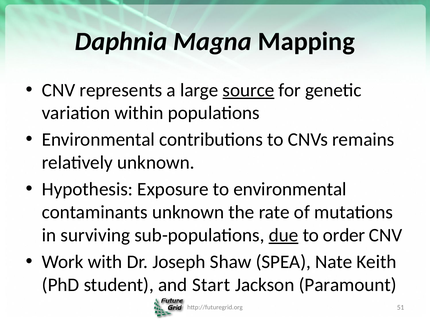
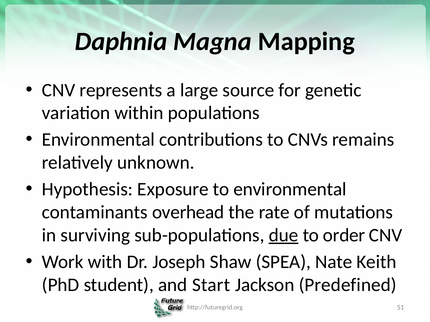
source underline: present -> none
contaminants unknown: unknown -> overhead
Paramount: Paramount -> Predefined
